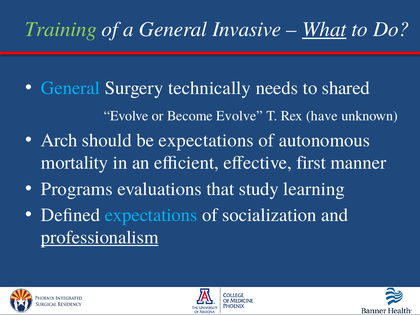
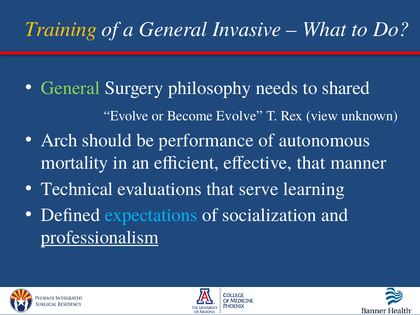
Training colour: light green -> yellow
What underline: present -> none
General at (70, 88) colour: light blue -> light green
technically: technically -> philosophy
have: have -> view
be expectations: expectations -> performance
effective first: first -> that
Programs: Programs -> Technical
study: study -> serve
